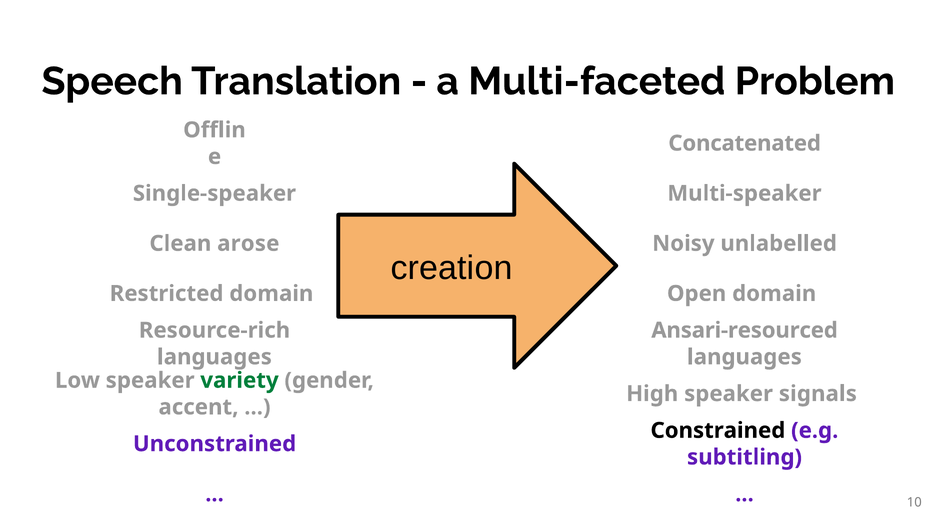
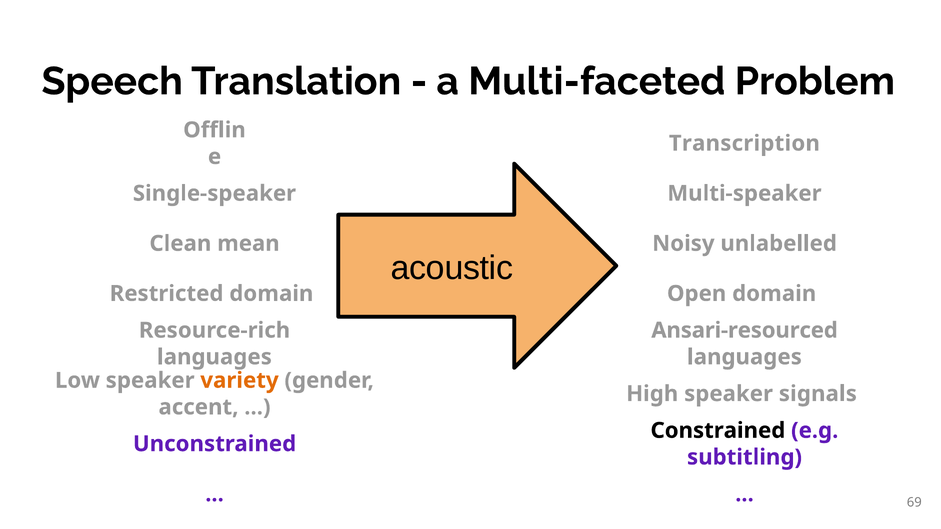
Concatenated: Concatenated -> Transcription
arose: arose -> mean
creation: creation -> acoustic
variety colour: green -> orange
10: 10 -> 69
